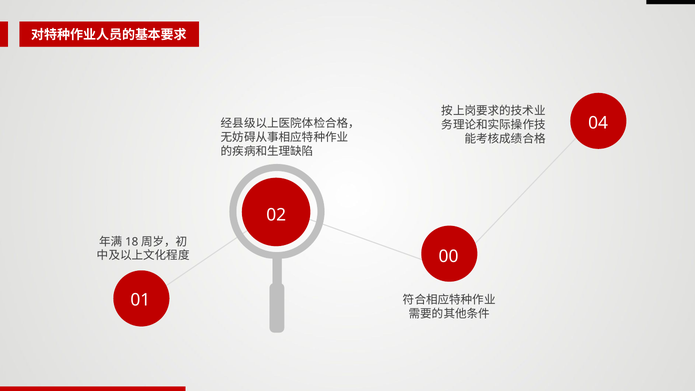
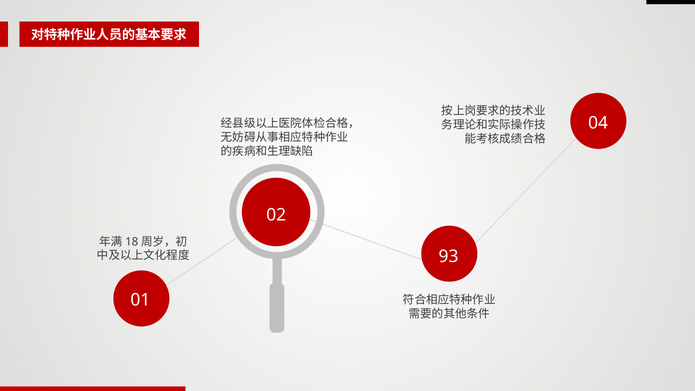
00: 00 -> 93
